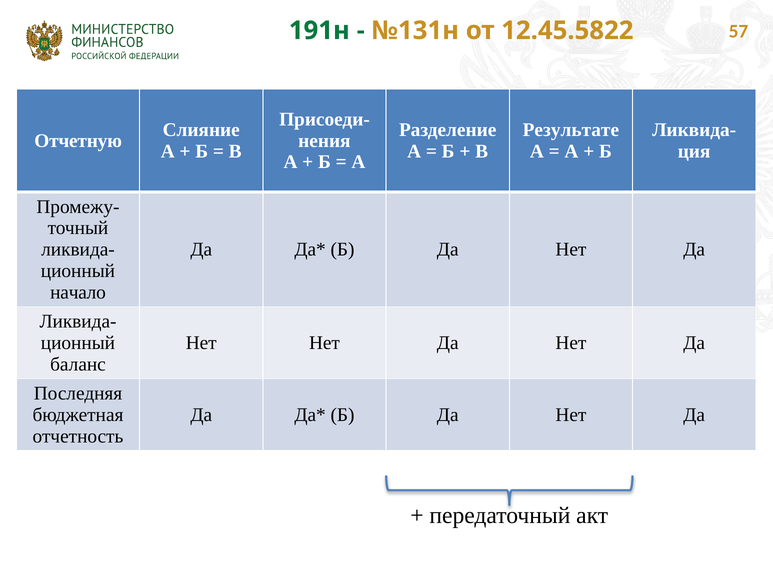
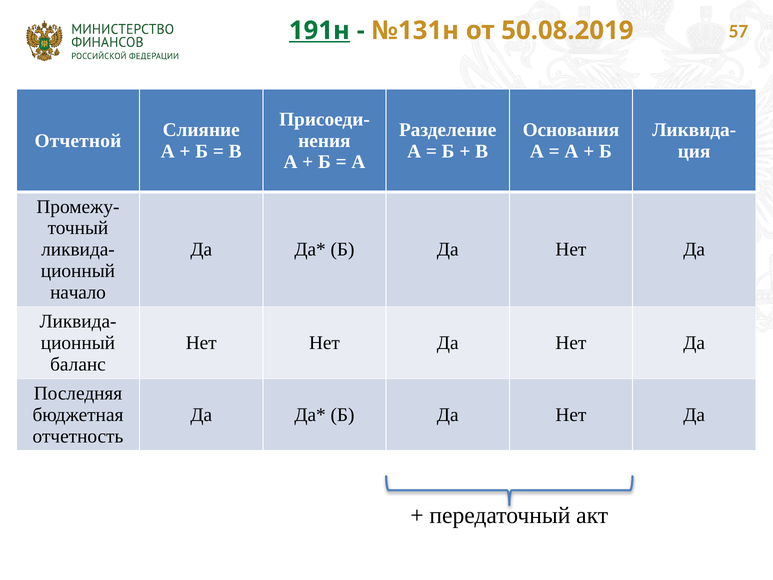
191н underline: none -> present
12.45.5822: 12.45.5822 -> 50.08.2019
Результате: Результате -> Основания
Отчетную: Отчетную -> Отчетной
